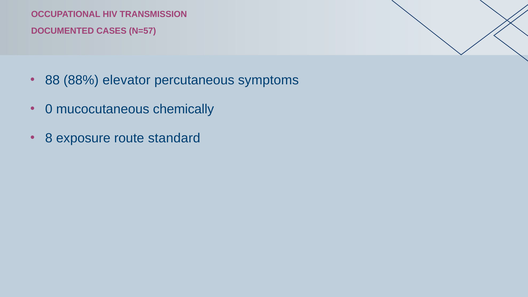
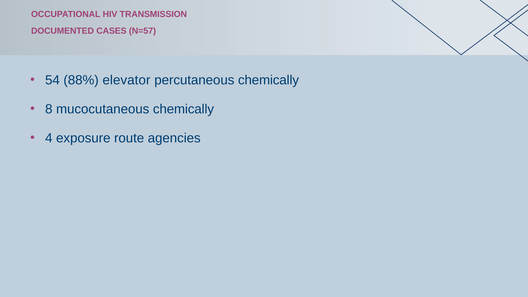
88: 88 -> 54
percutaneous symptoms: symptoms -> chemically
0: 0 -> 8
8: 8 -> 4
standard: standard -> agencies
